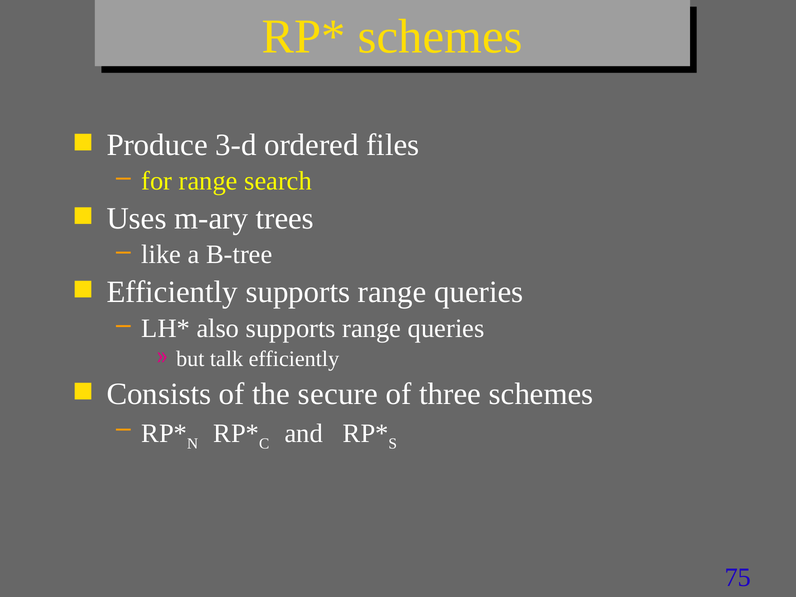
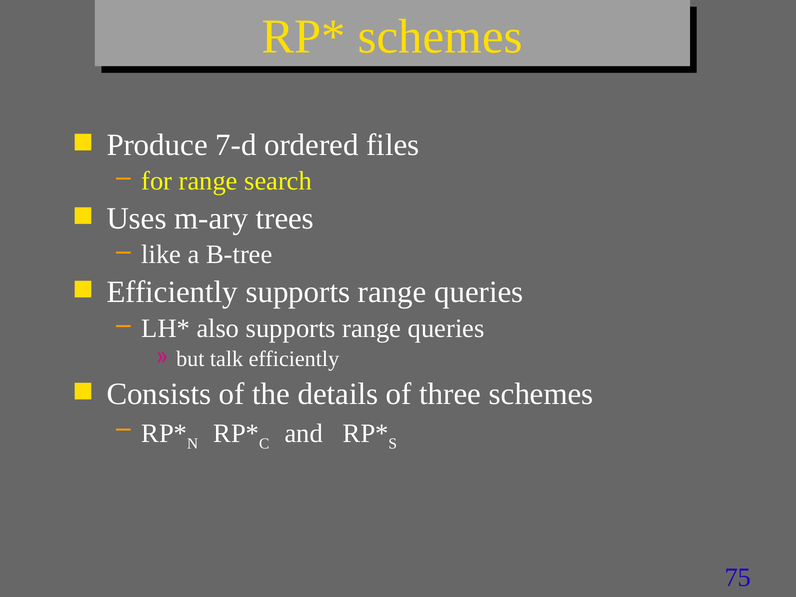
3-d: 3-d -> 7-d
secure: secure -> details
